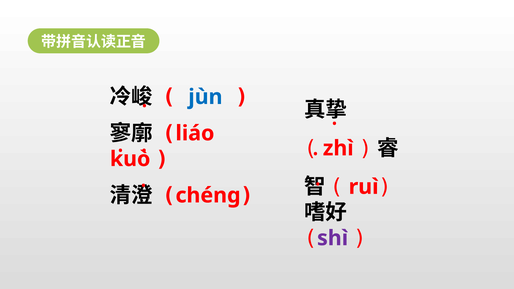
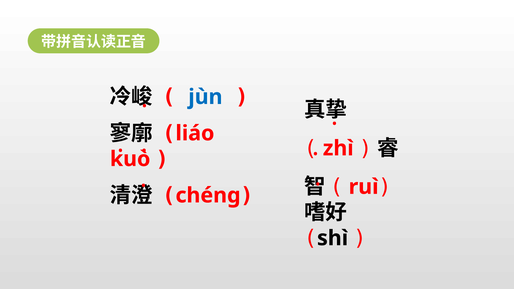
shì colour: purple -> black
